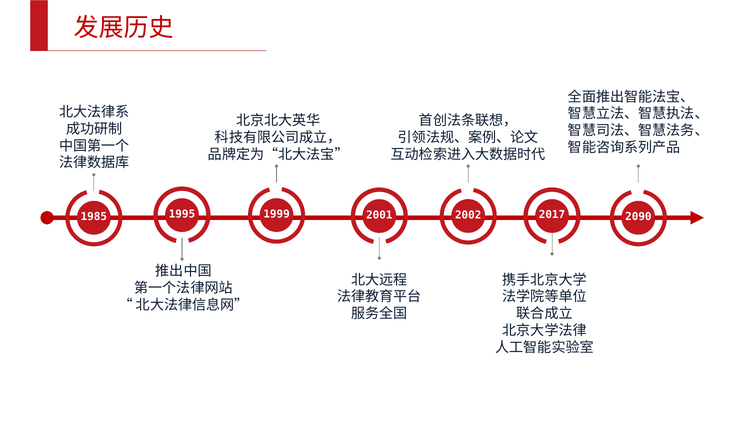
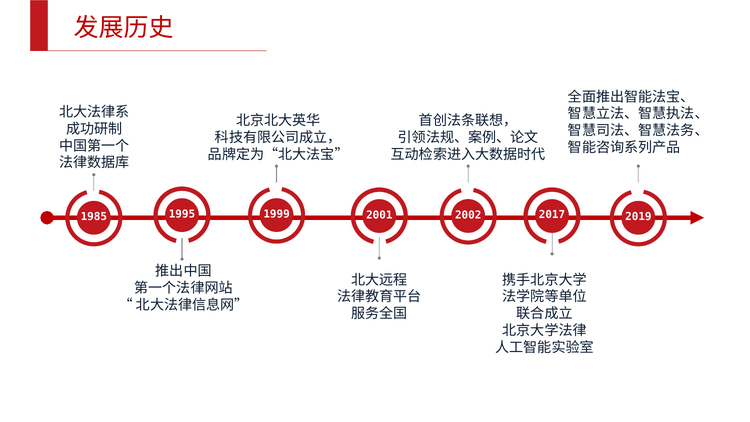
2090: 2090 -> 2019
